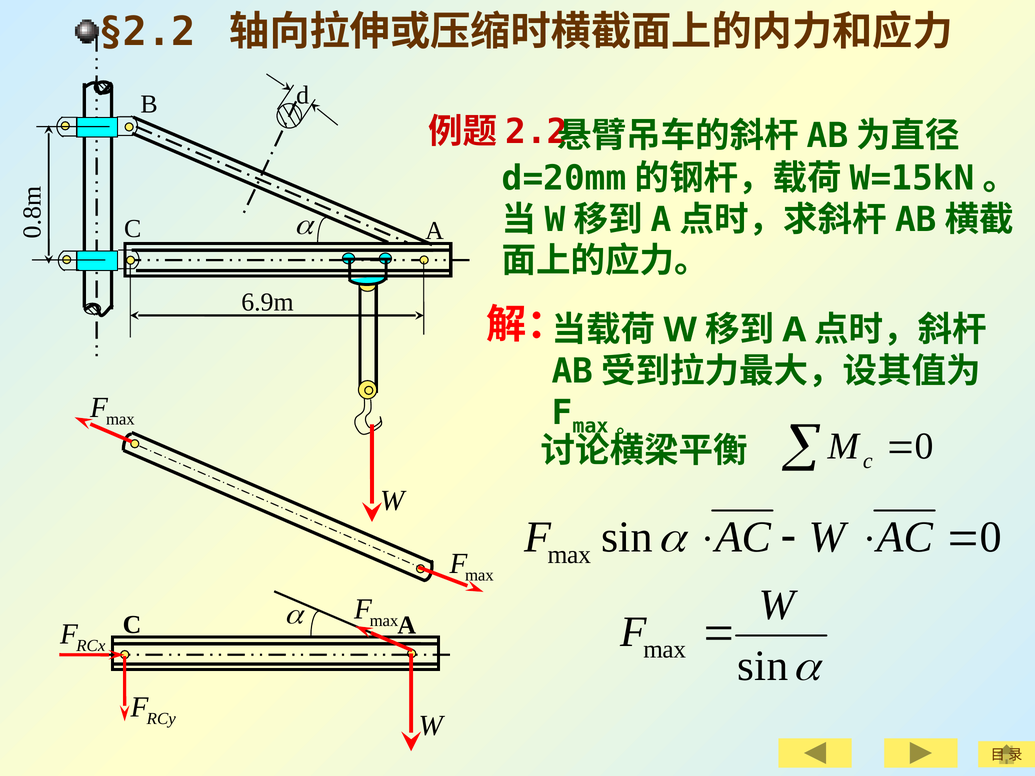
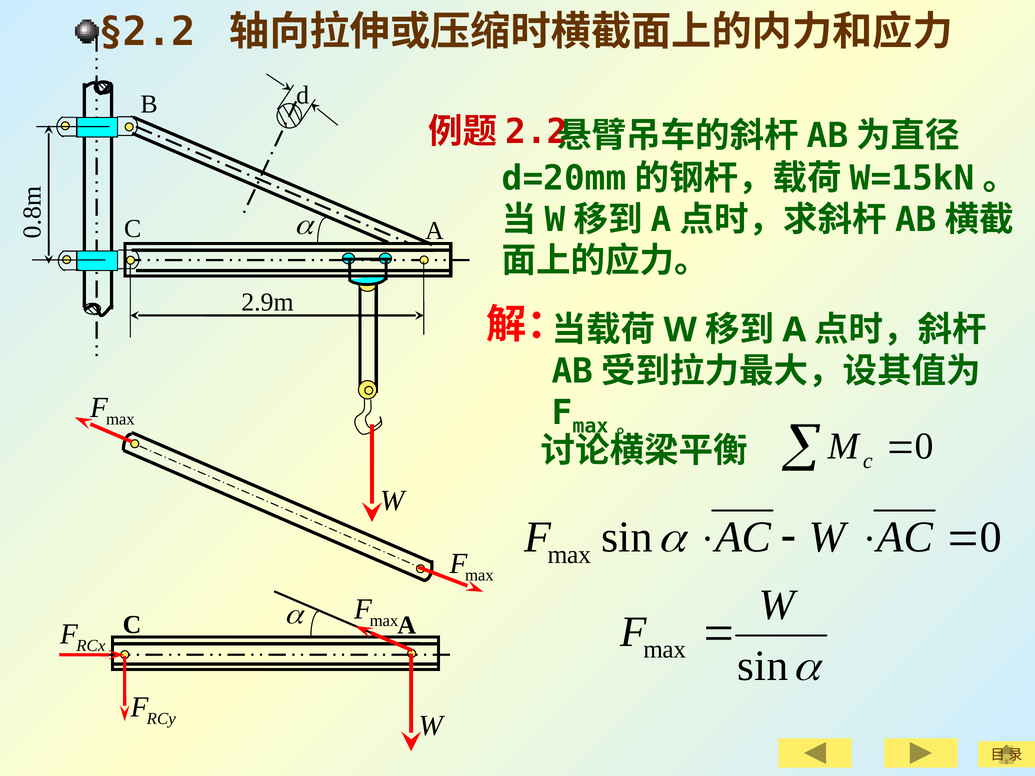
6.9m: 6.9m -> 2.9m
